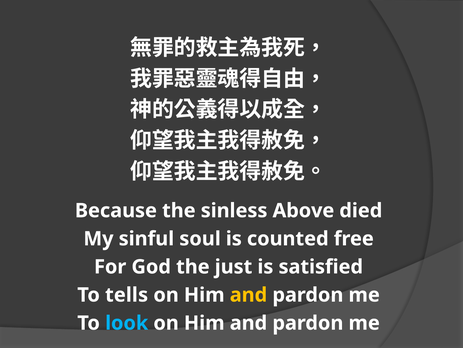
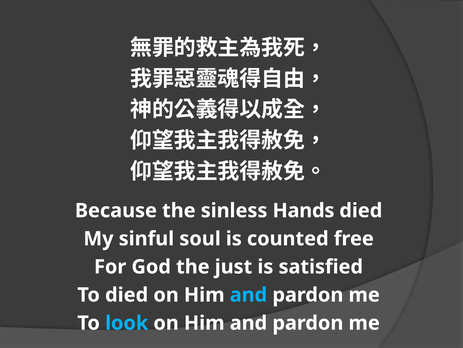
Above: Above -> Hands
To tells: tells -> died
and at (248, 294) colour: yellow -> light blue
